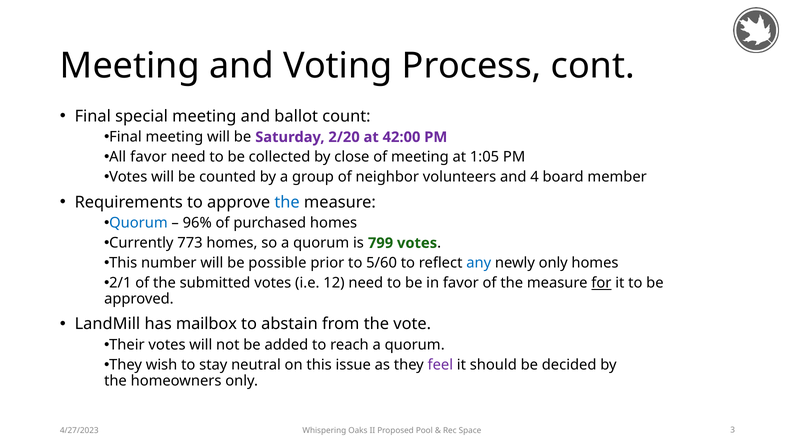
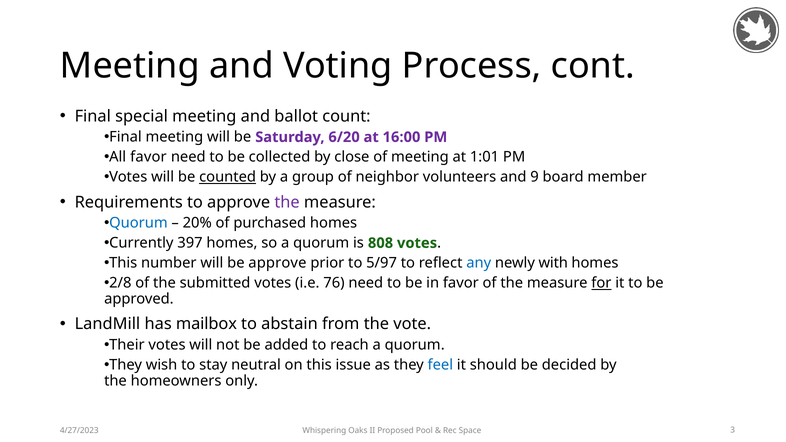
2/20: 2/20 -> 6/20
42:00: 42:00 -> 16:00
1:05: 1:05 -> 1:01
counted underline: none -> present
4: 4 -> 9
the at (287, 202) colour: blue -> purple
96%: 96% -> 20%
773: 773 -> 397
799: 799 -> 808
be possible: possible -> approve
5/60: 5/60 -> 5/97
newly only: only -> with
2/1: 2/1 -> 2/8
12: 12 -> 76
feel colour: purple -> blue
